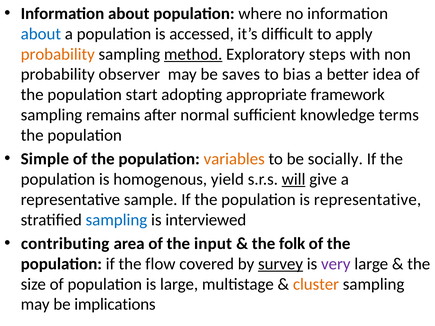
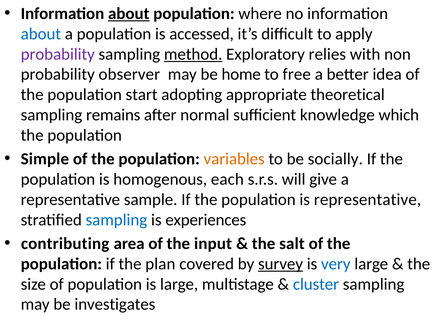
about at (129, 14) underline: none -> present
probability at (58, 54) colour: orange -> purple
steps: steps -> relies
saves: saves -> home
bias: bias -> free
framework: framework -> theoretical
terms: terms -> which
yield: yield -> each
will underline: present -> none
interviewed: interviewed -> experiences
folk: folk -> salt
flow: flow -> plan
very colour: purple -> blue
cluster colour: orange -> blue
implications: implications -> investigates
